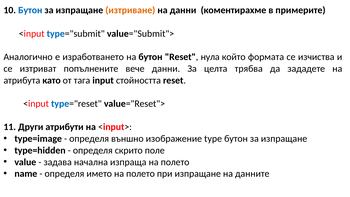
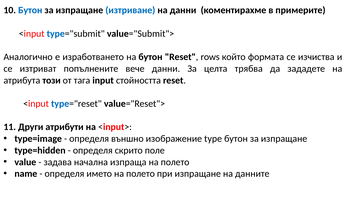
изтриване colour: orange -> blue
нула: нула -> rows
като: като -> този
